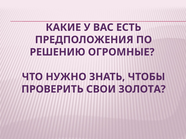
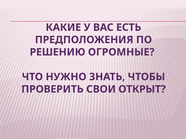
ЗОЛОТА: ЗОЛОТА -> ОТКРЫТ
